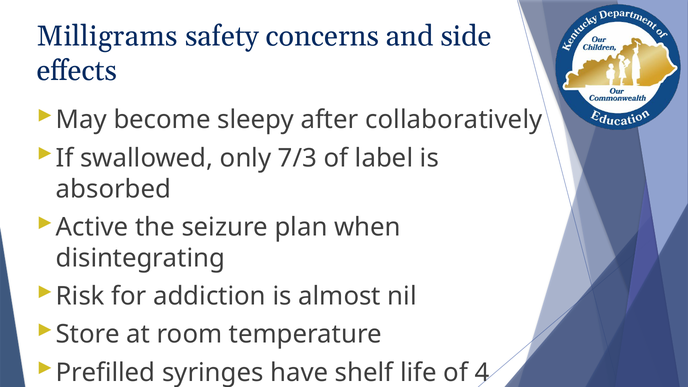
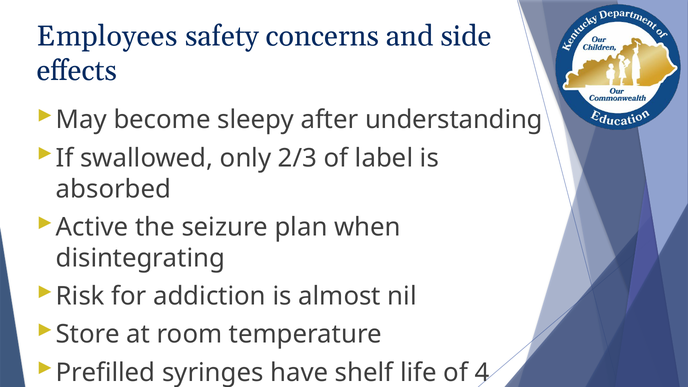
Milligrams: Milligrams -> Employees
collaboratively: collaboratively -> understanding
7/3: 7/3 -> 2/3
